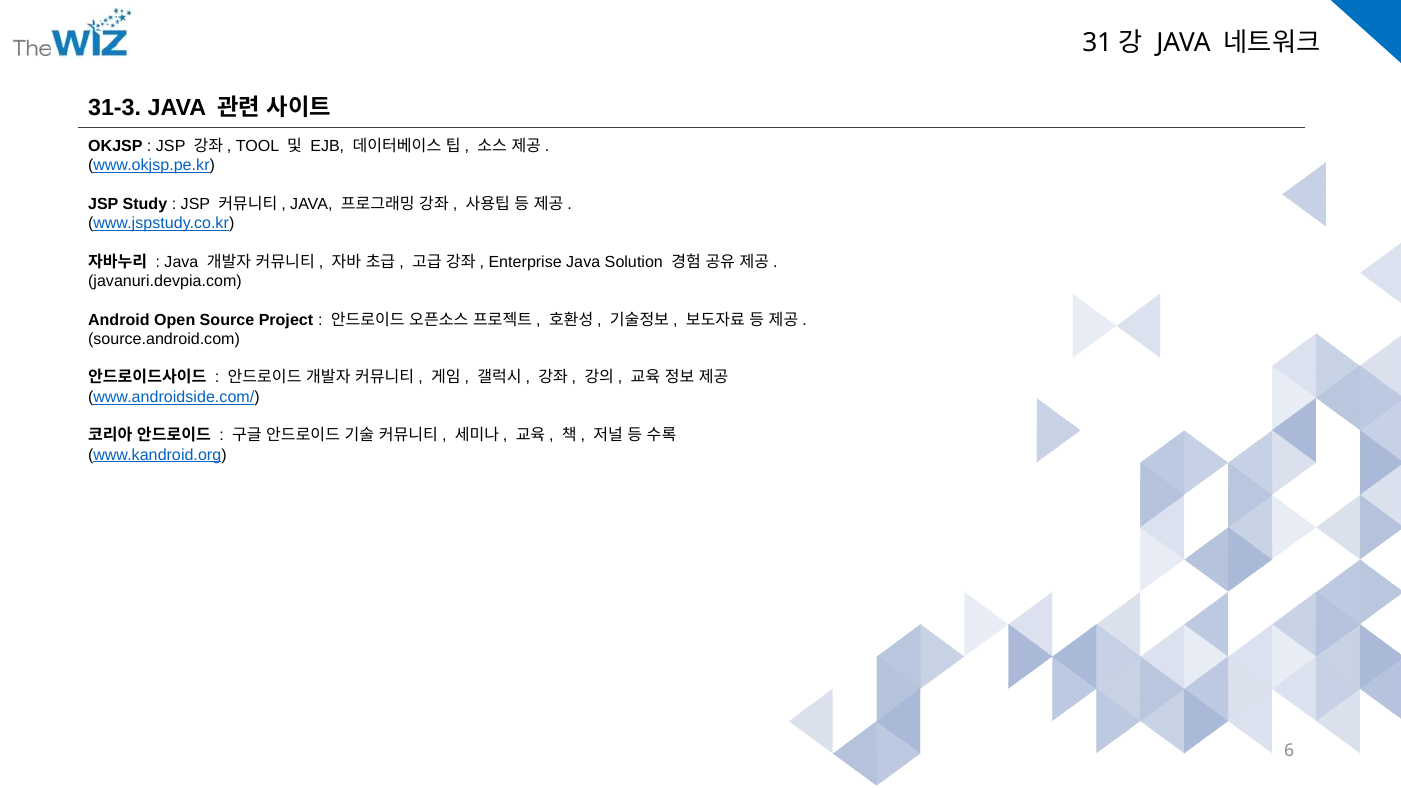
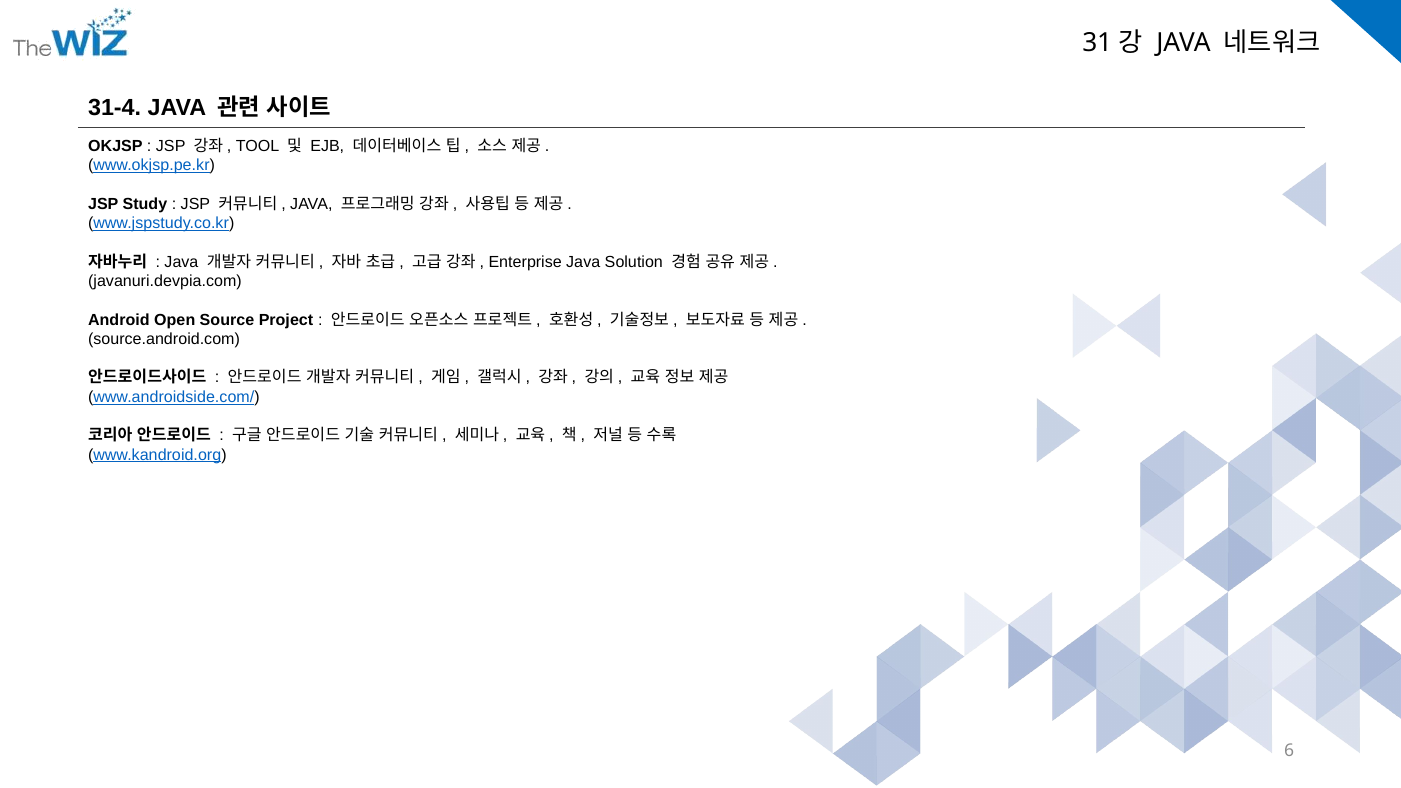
31-3: 31-3 -> 31-4
